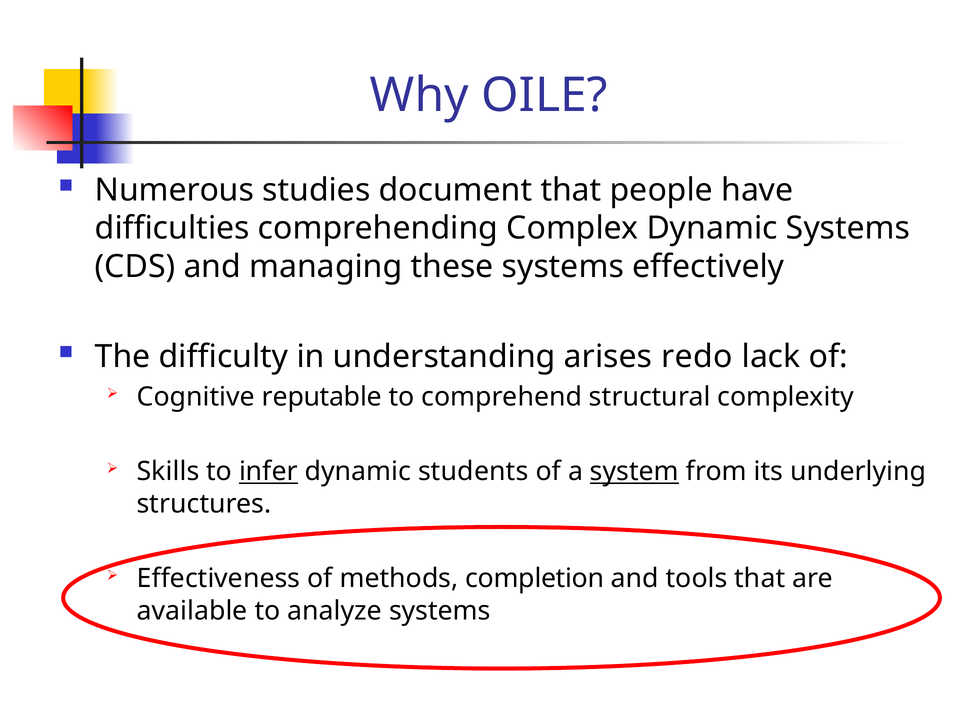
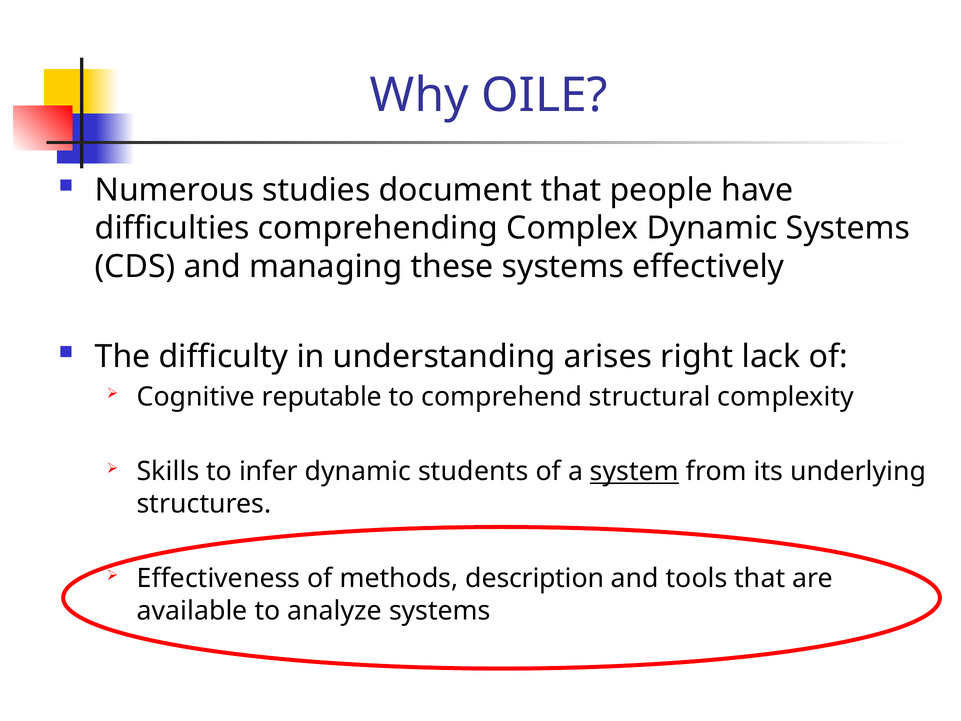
redo: redo -> right
infer underline: present -> none
completion: completion -> description
